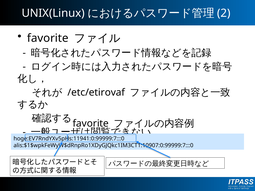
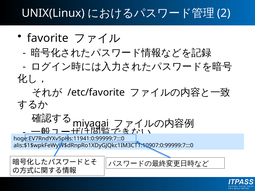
/etc/etirovaf: /etc/etirovaf -> /etc/favorite
favorite at (91, 124): favorite -> miyagai
